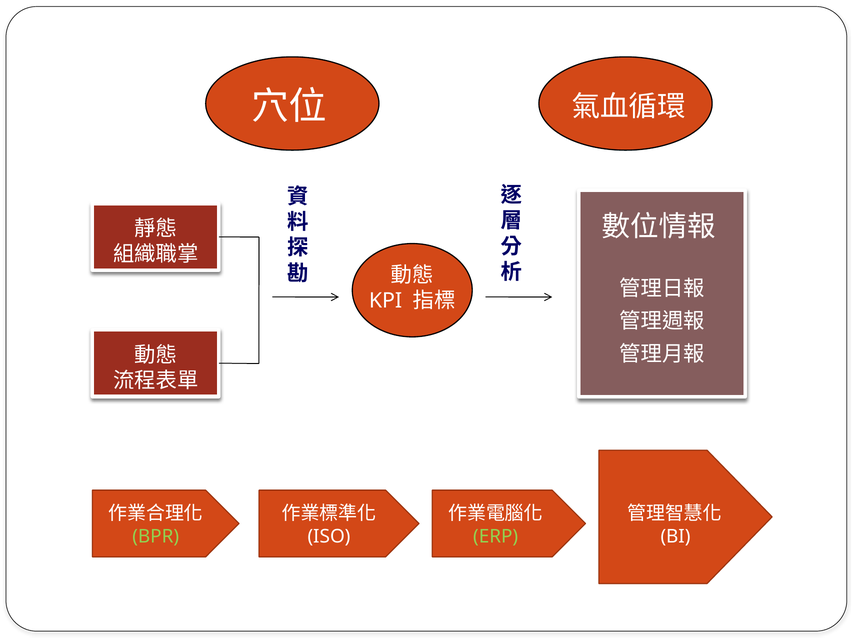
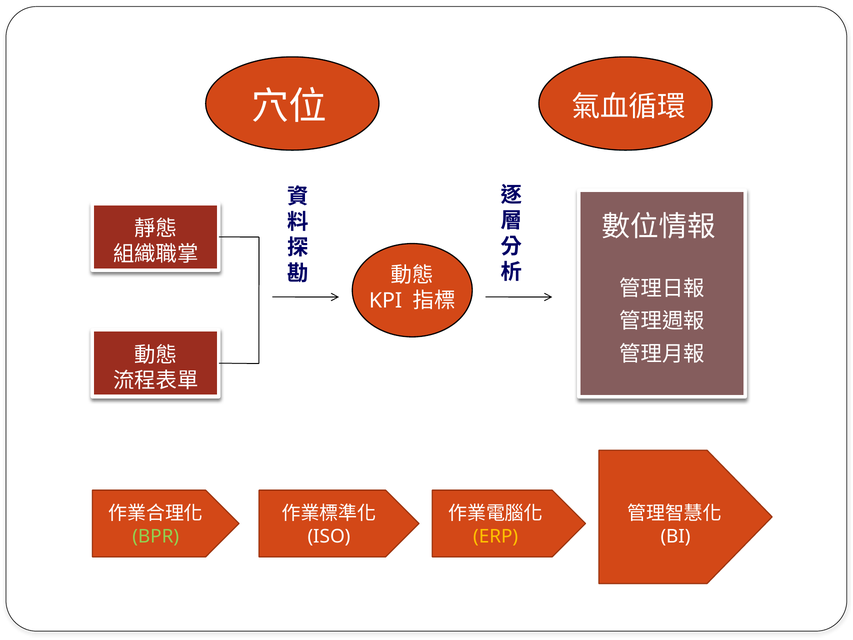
ERP colour: light green -> yellow
